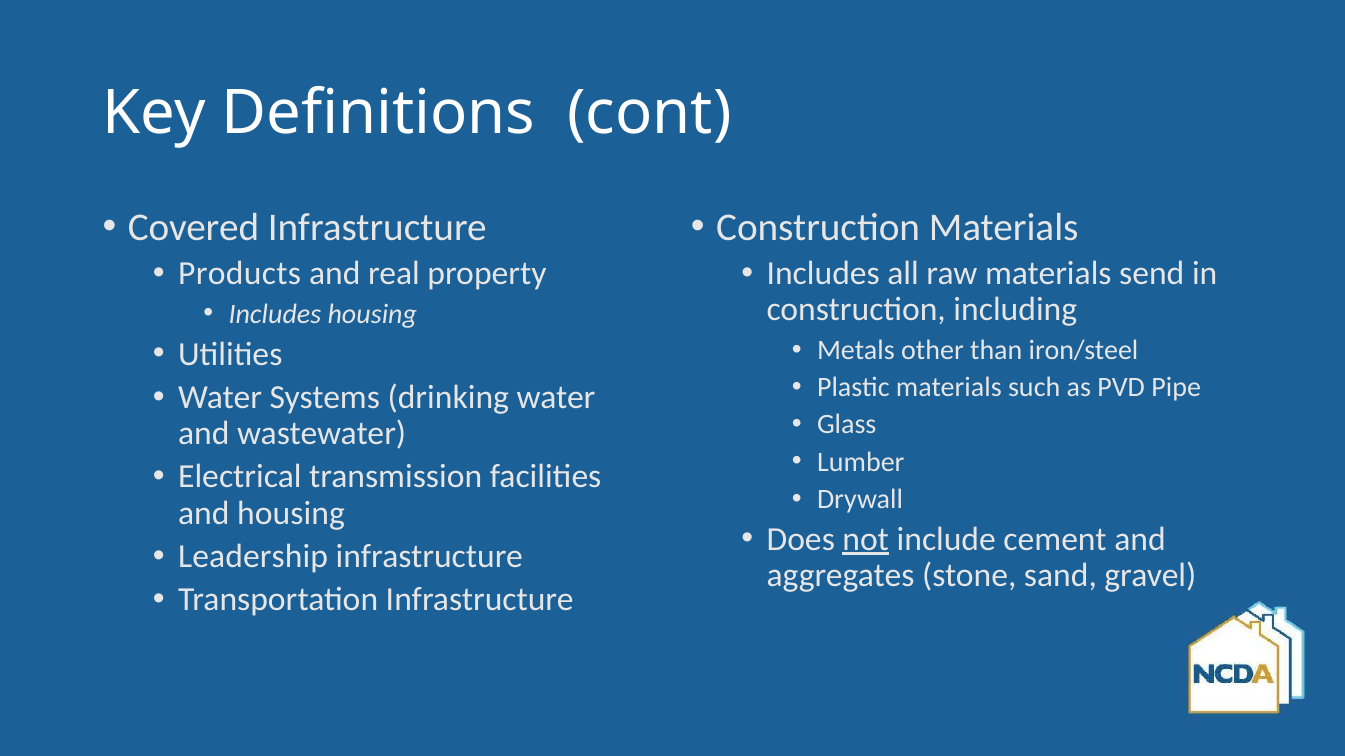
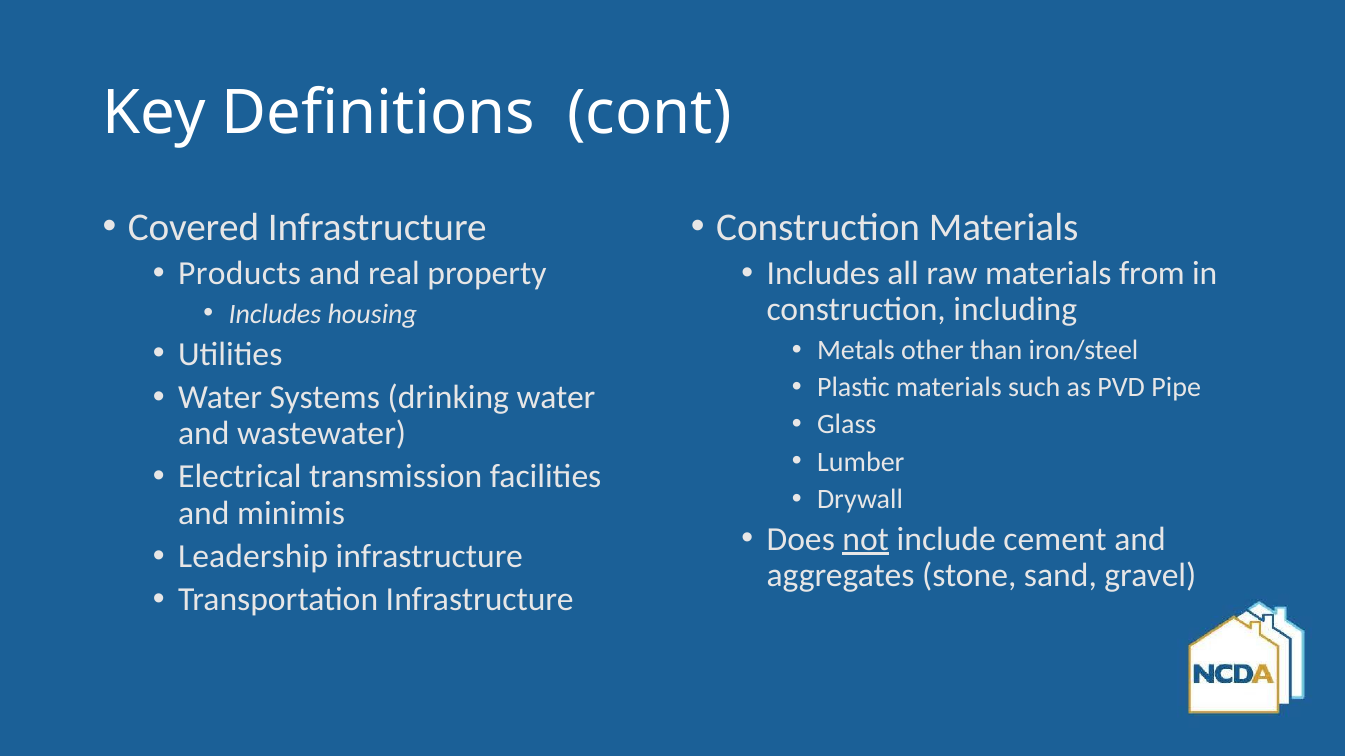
send: send -> from
and housing: housing -> minimis
